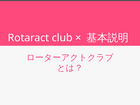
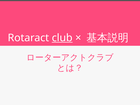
club underline: none -> present
